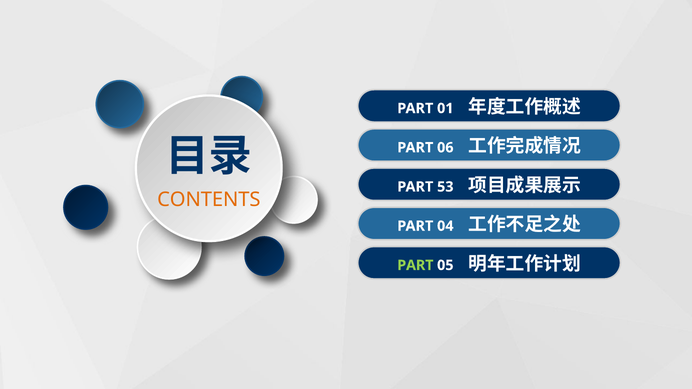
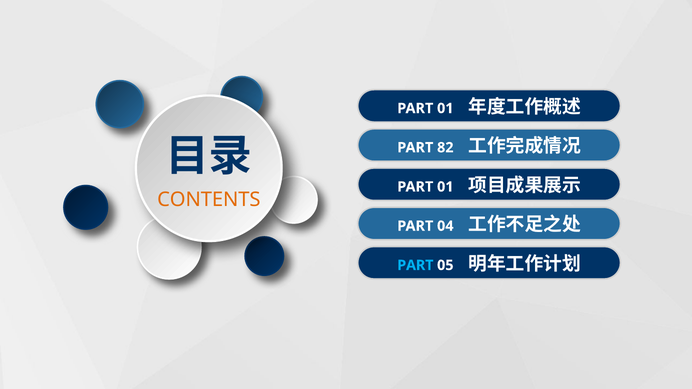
06: 06 -> 82
53 at (445, 187): 53 -> 01
PART at (415, 265) colour: light green -> light blue
